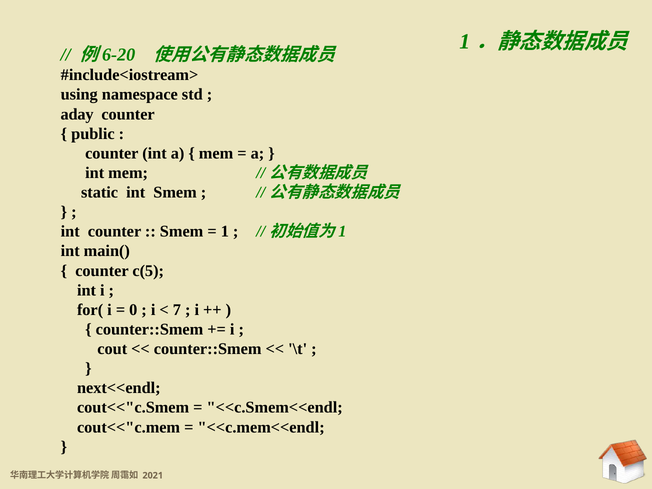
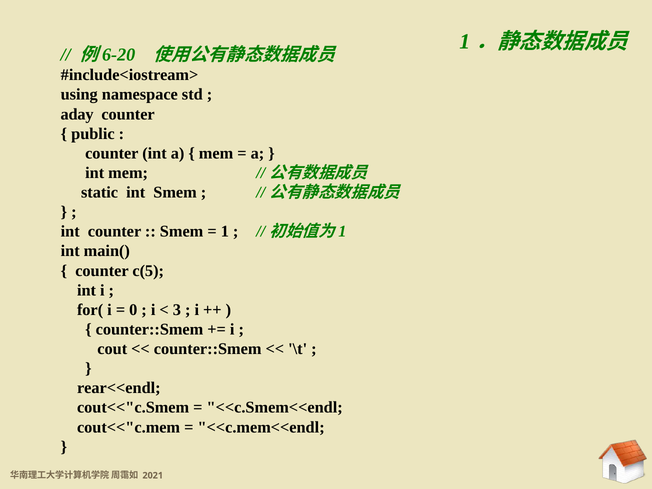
7: 7 -> 3
next<<endl: next<<endl -> rear<<endl
